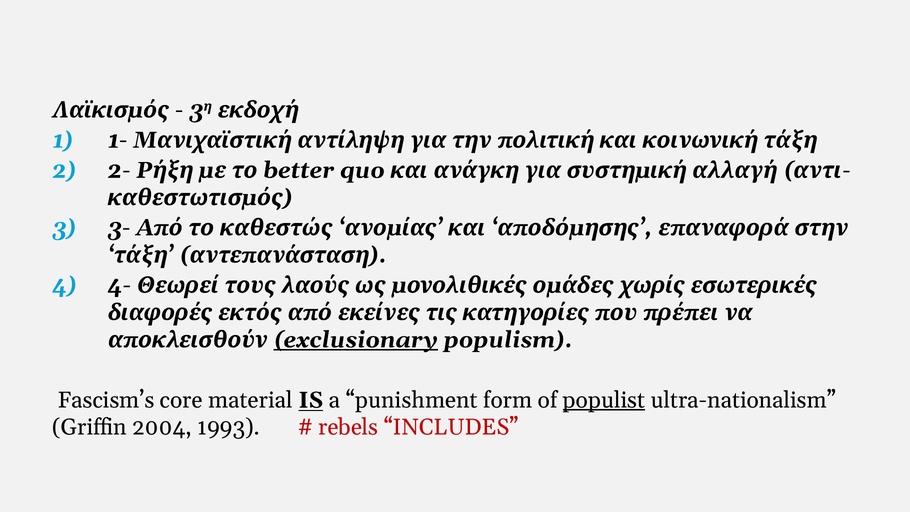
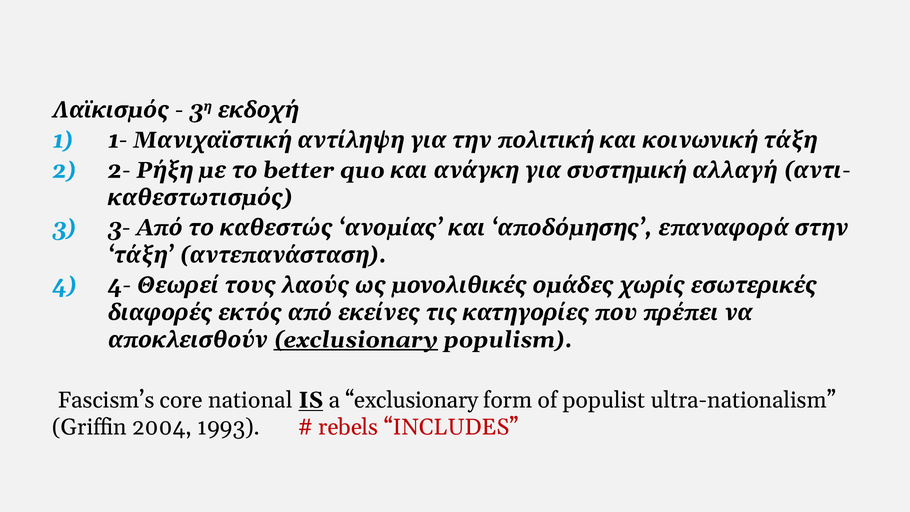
material: material -> national
a punishment: punishment -> exclusionary
populist underline: present -> none
